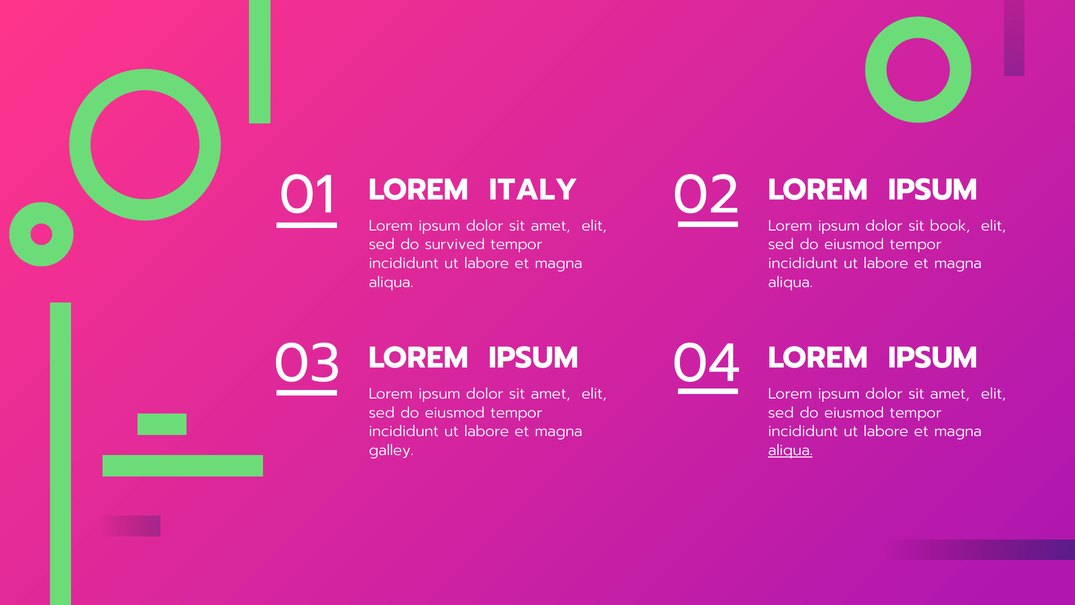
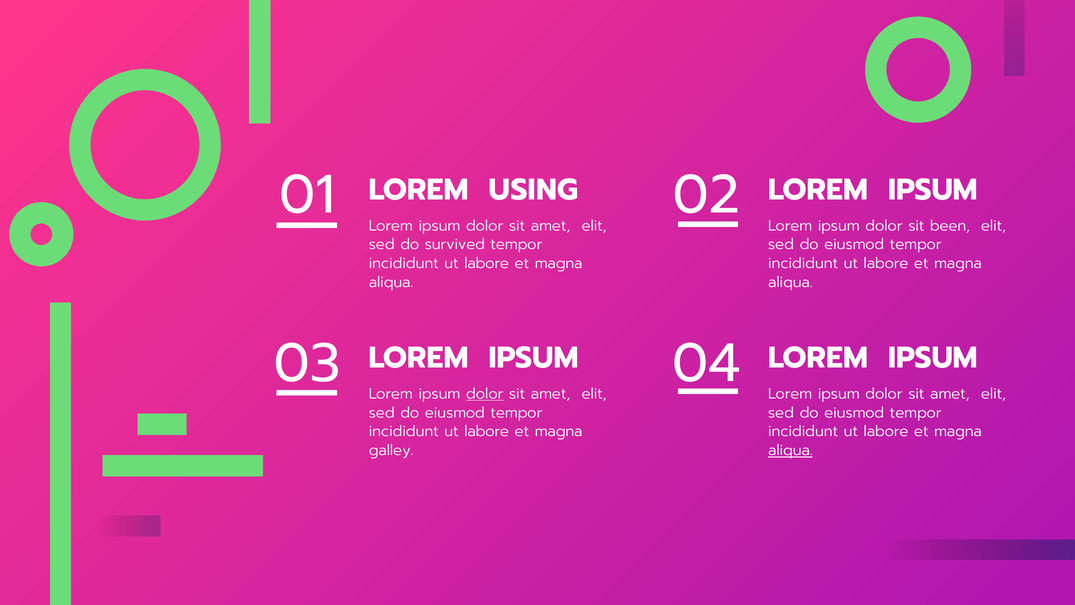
ITALY: ITALY -> USING
book: book -> been
dolor at (485, 394) underline: none -> present
